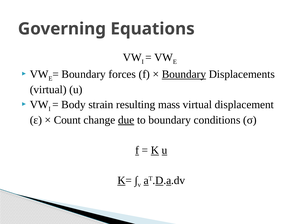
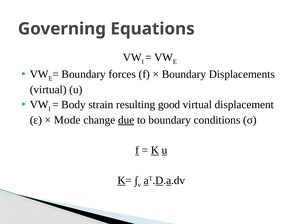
Boundary at (184, 74) underline: present -> none
mass: mass -> good
Count: Count -> Mode
